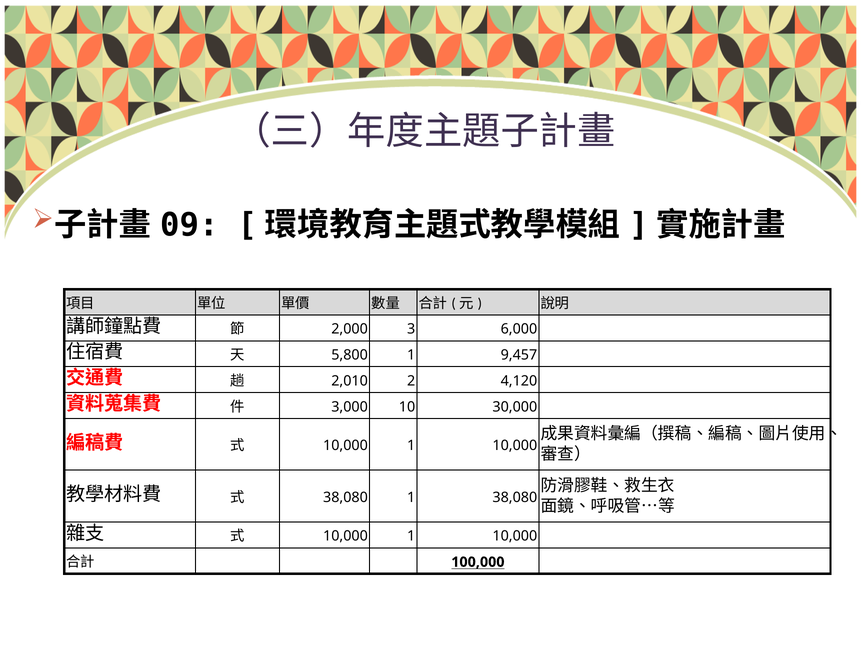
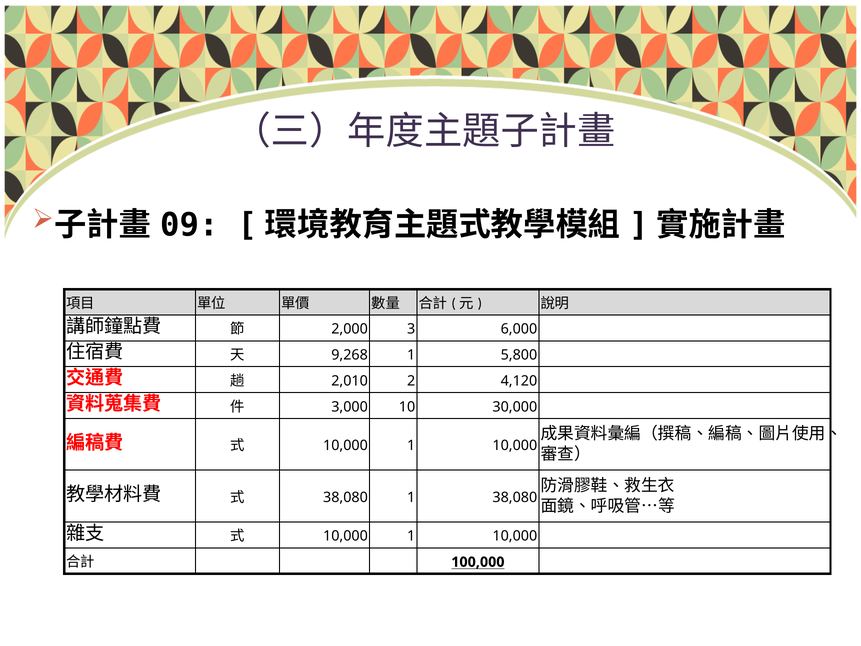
5,800: 5,800 -> 9,268
9,457: 9,457 -> 5,800
